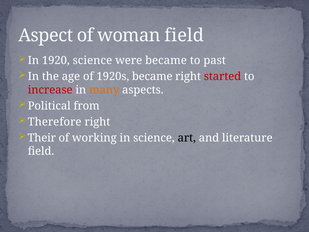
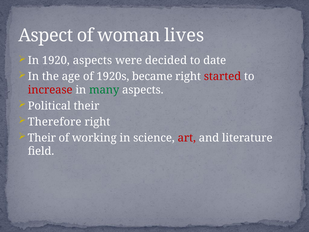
woman field: field -> lives
1920 science: science -> aspects
were became: became -> decided
past: past -> date
many colour: orange -> green
Political from: from -> their
art colour: black -> red
